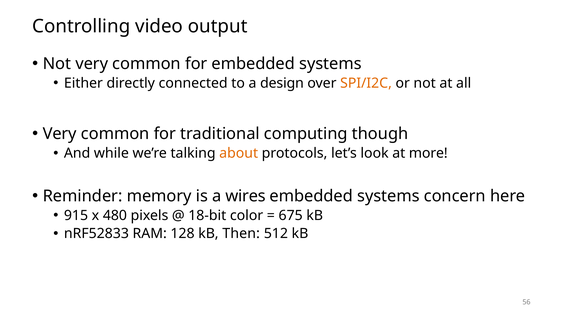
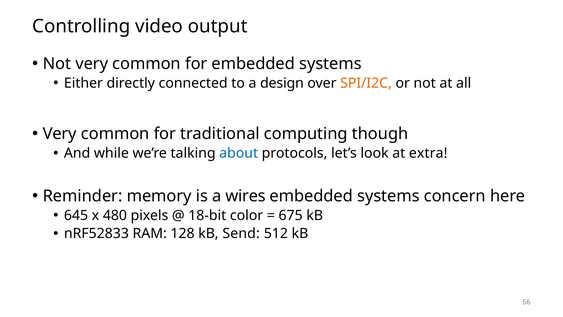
about colour: orange -> blue
more: more -> extra
915: 915 -> 645
Then: Then -> Send
